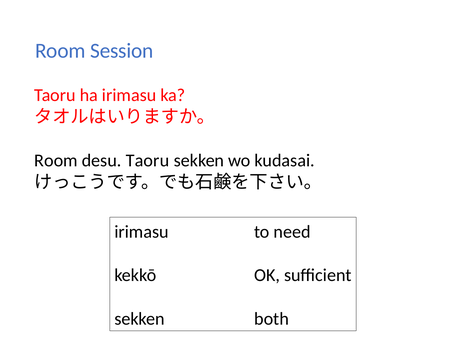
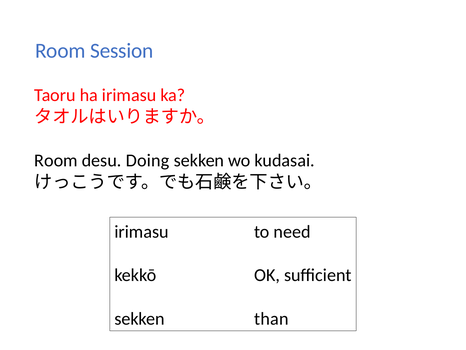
desu Taoru: Taoru -> Doing
both: both -> than
